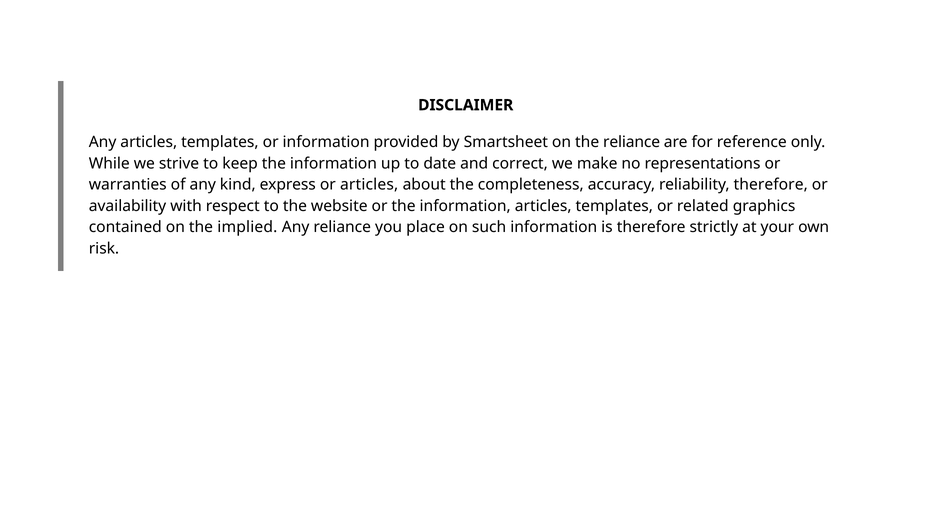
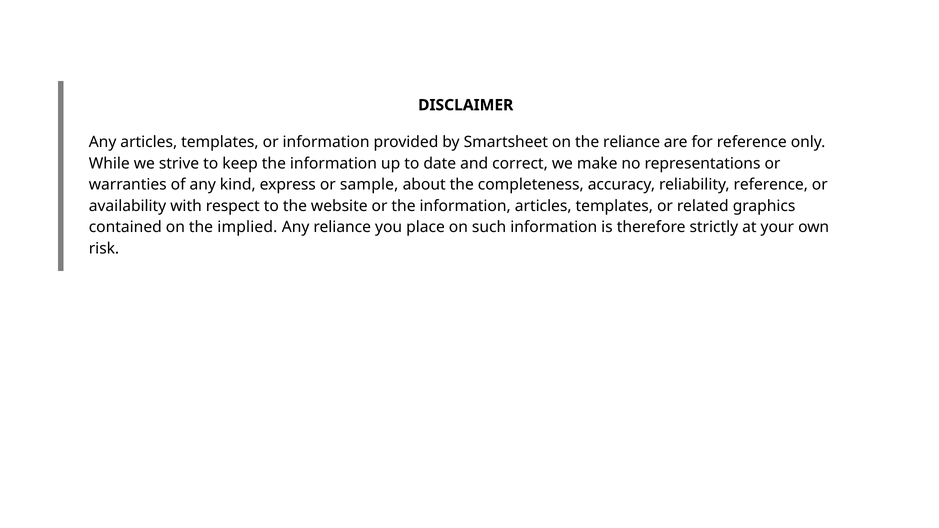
or articles: articles -> sample
reliability therefore: therefore -> reference
